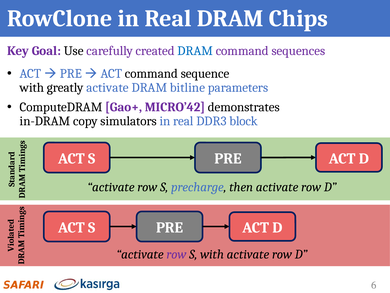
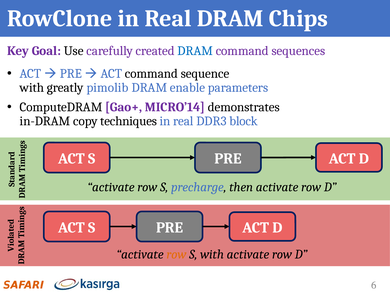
greatly activate: activate -> pimolib
bitline: bitline -> enable
MICRO’42: MICRO’42 -> MICRO’14
simulators: simulators -> techniques
row at (176, 254) colour: purple -> orange
